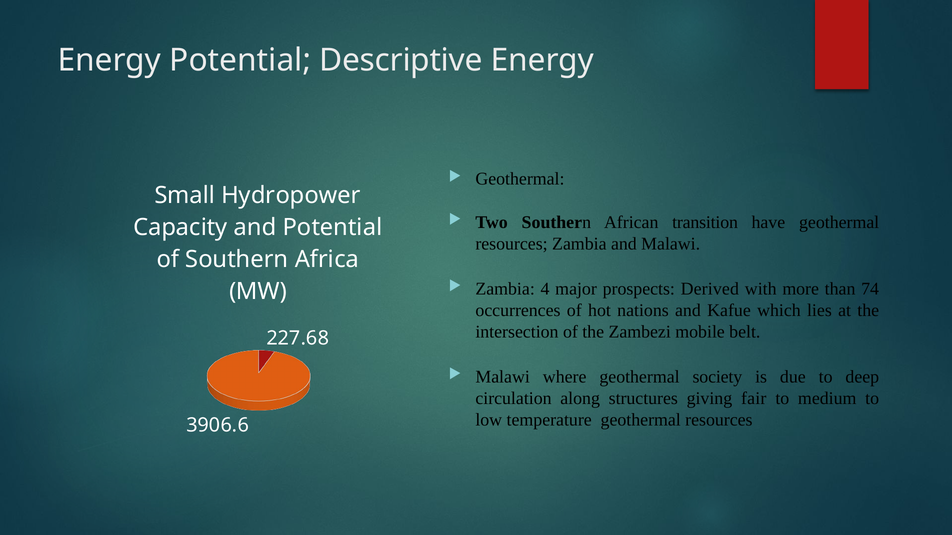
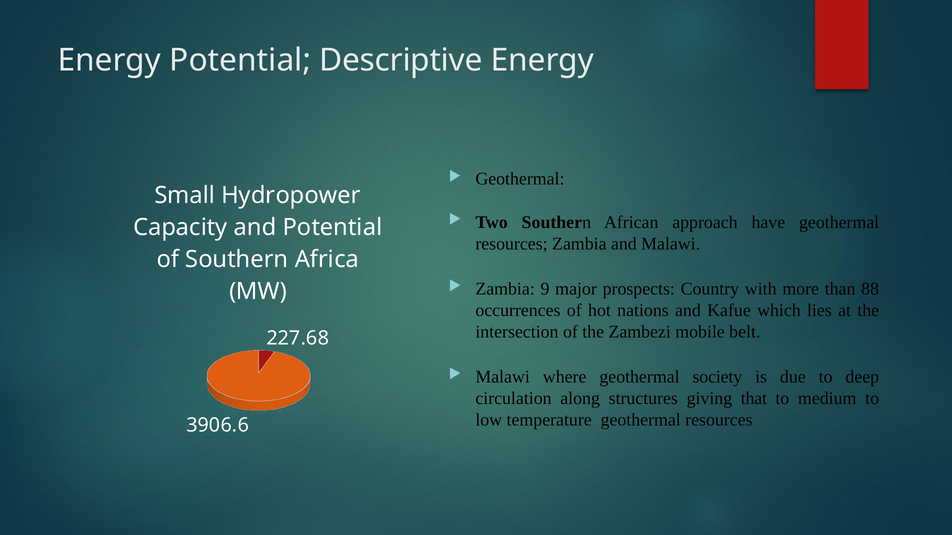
transition: transition -> approach
4: 4 -> 9
Derived: Derived -> Country
74: 74 -> 88
fair: fair -> that
